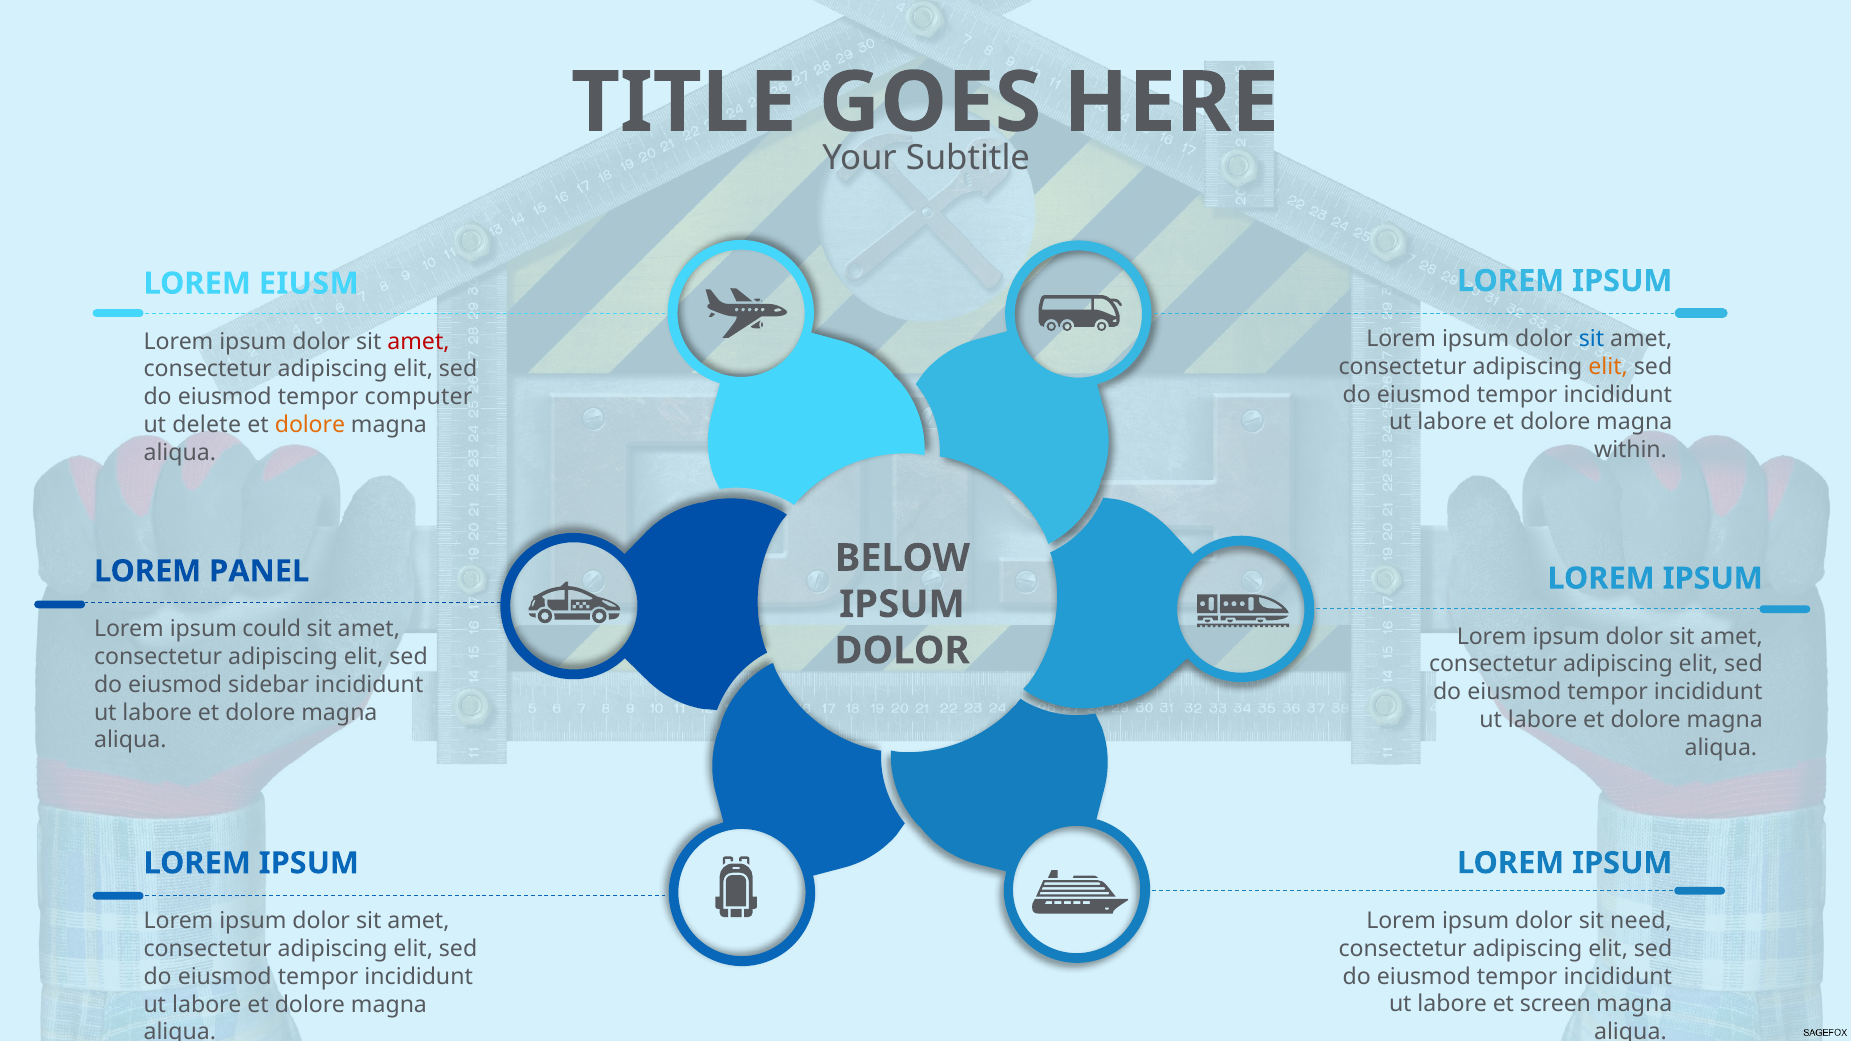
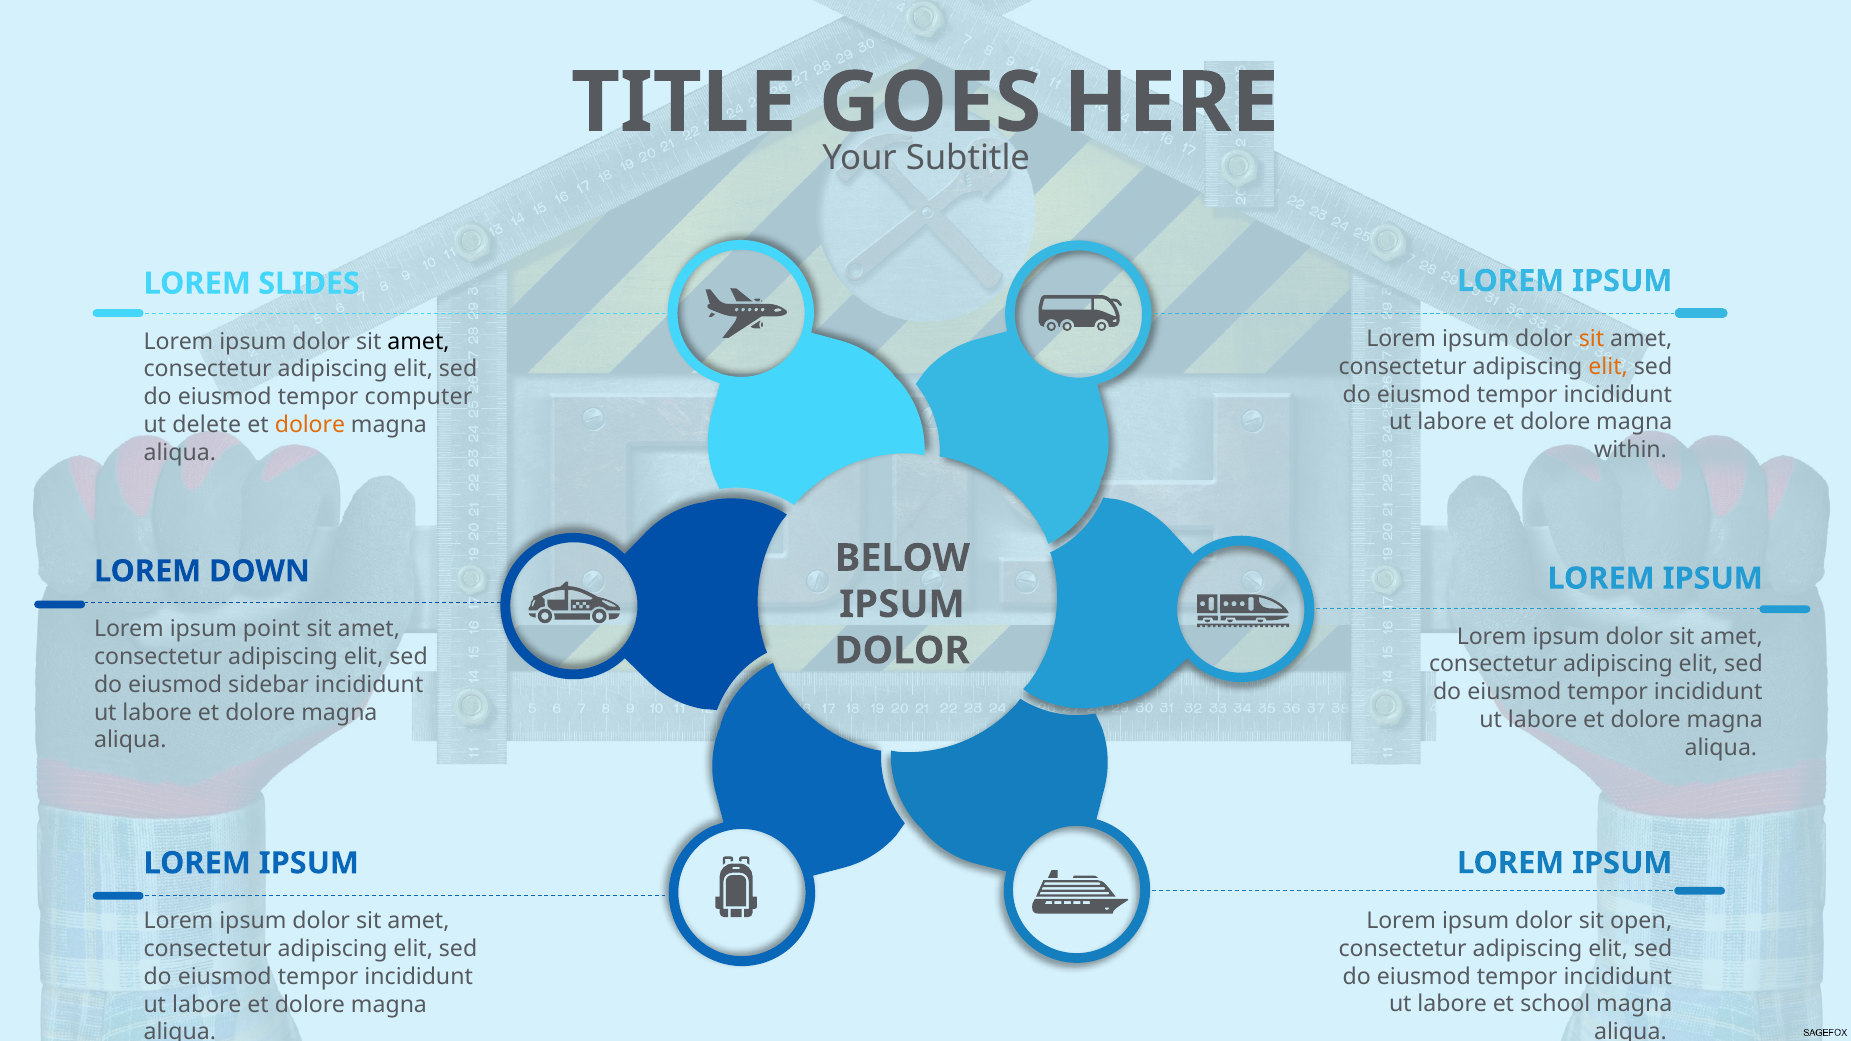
EIUSM: EIUSM -> SLIDES
sit at (1591, 339) colour: blue -> orange
amet at (418, 342) colour: red -> black
PANEL: PANEL -> DOWN
could: could -> point
need: need -> open
screen: screen -> school
